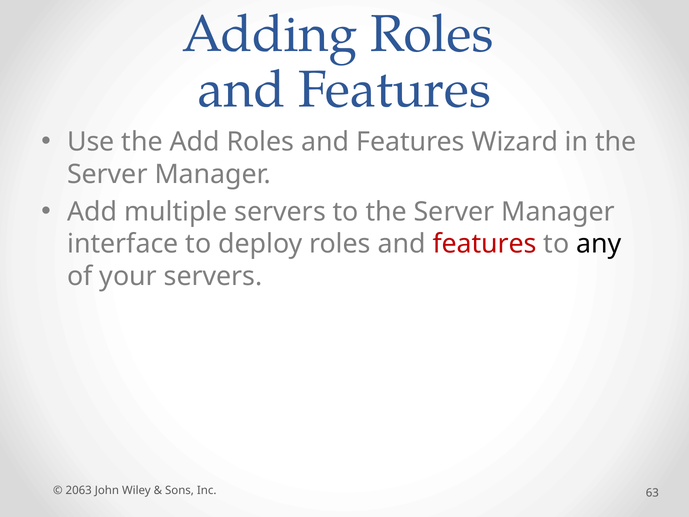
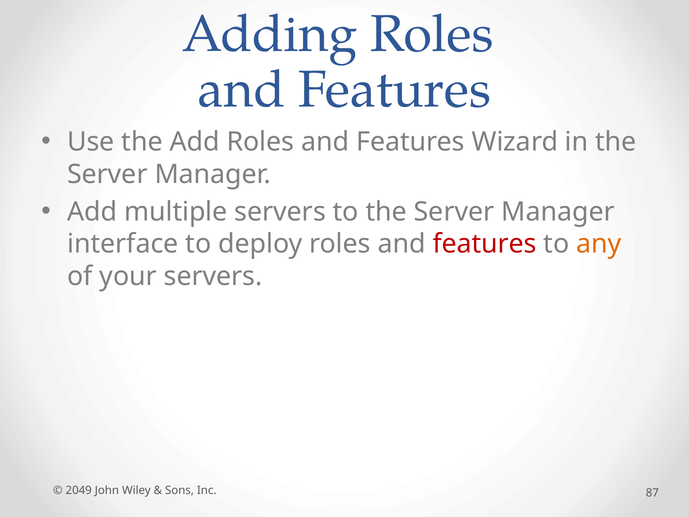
any colour: black -> orange
2063: 2063 -> 2049
63: 63 -> 87
